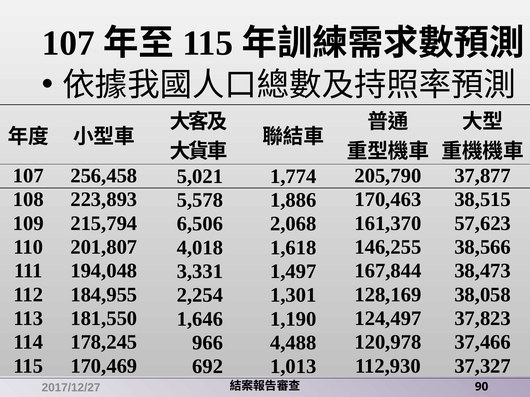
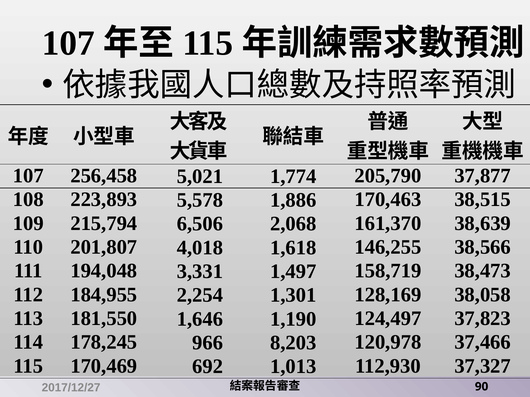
57,623: 57,623 -> 38,639
167,844: 167,844 -> 158,719
4,488: 4,488 -> 8,203
